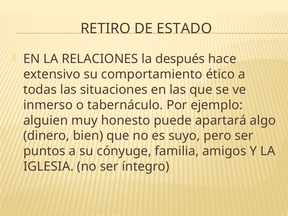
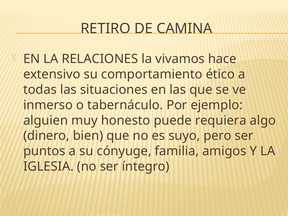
ESTADO: ESTADO -> CAMINA
después: después -> vivamos
apartará: apartará -> requiera
